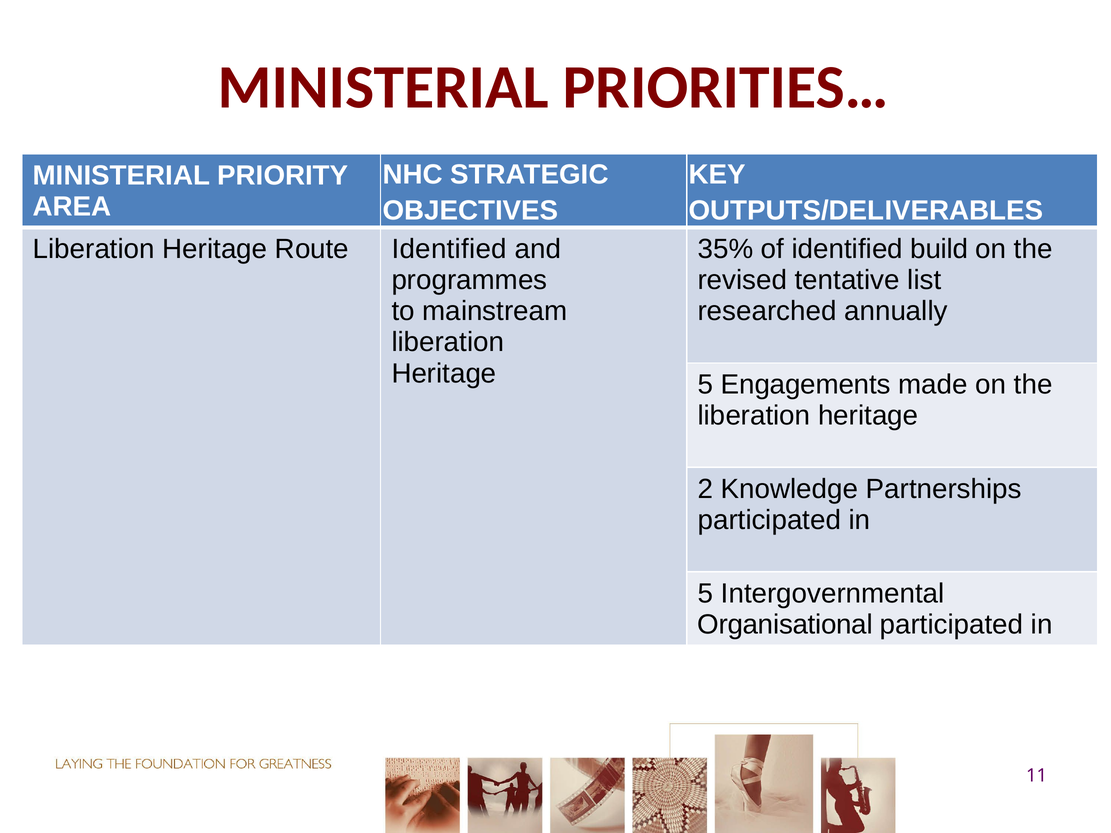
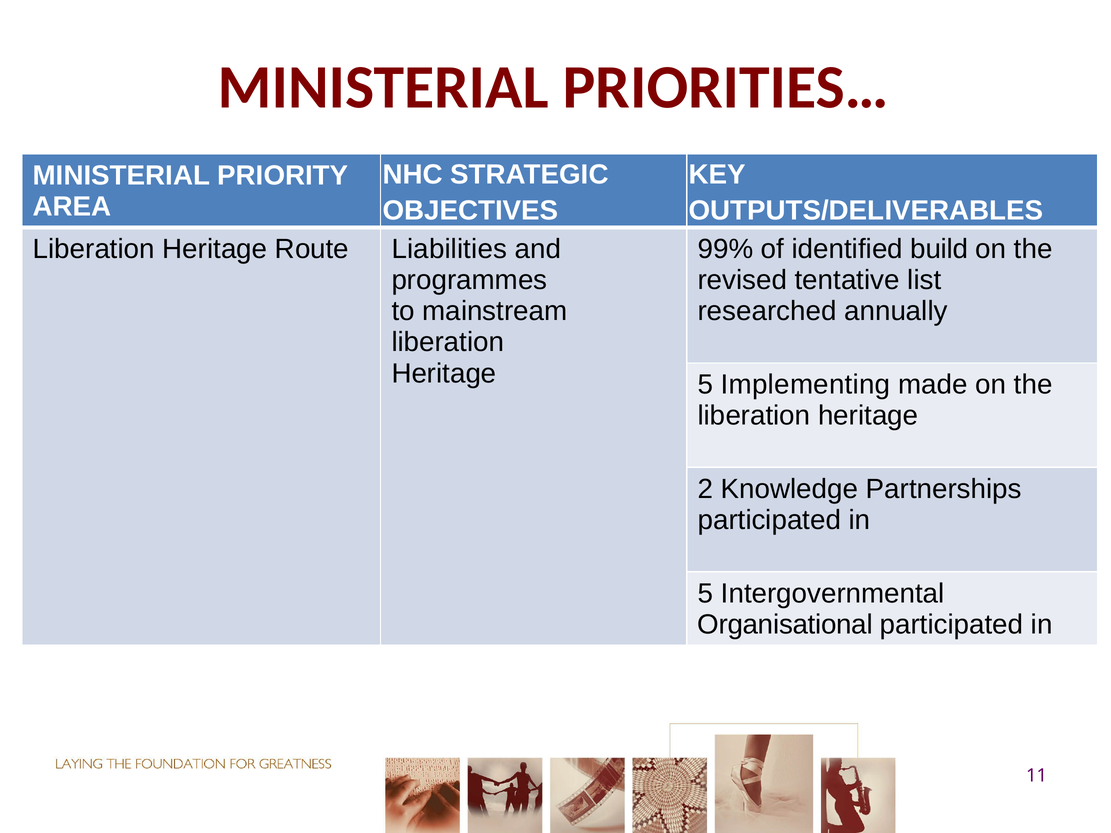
Route Identified: Identified -> Liabilities
35%: 35% -> 99%
Engagements: Engagements -> Implementing
